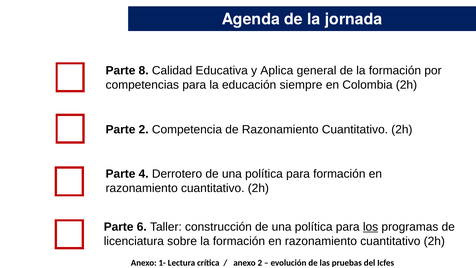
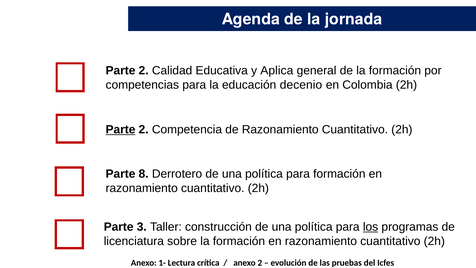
8 at (144, 71): 8 -> 2
siempre: siempre -> decenio
Parte at (121, 129) underline: none -> present
4: 4 -> 8
6: 6 -> 3
